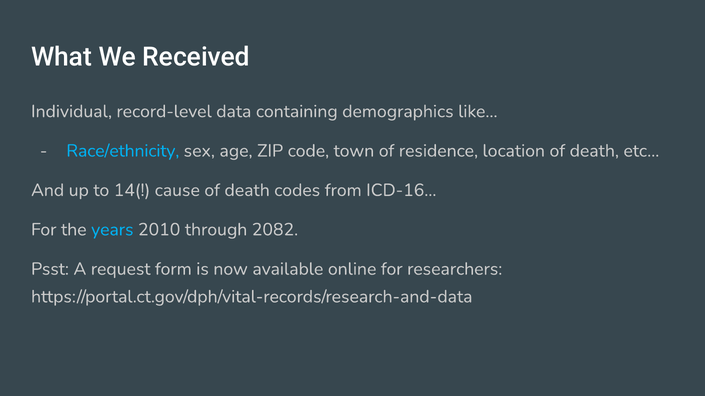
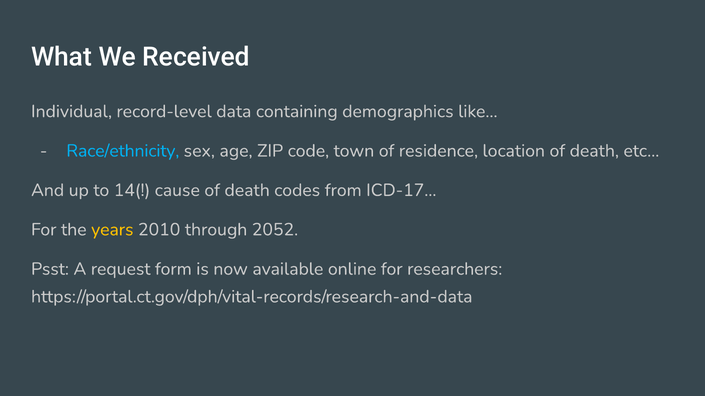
ICD-16…: ICD-16… -> ICD-17…
years colour: light blue -> yellow
2082: 2082 -> 2052
